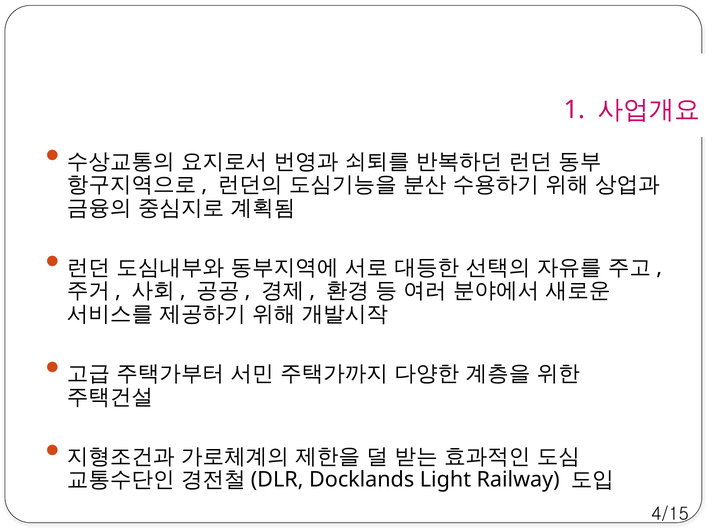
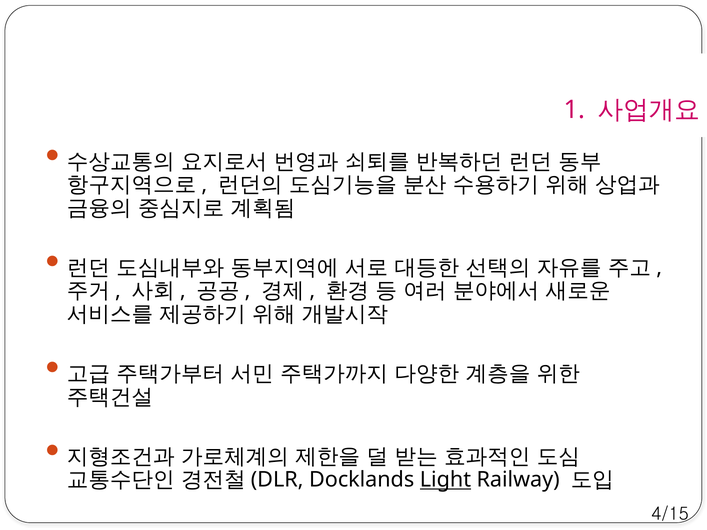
Light underline: none -> present
